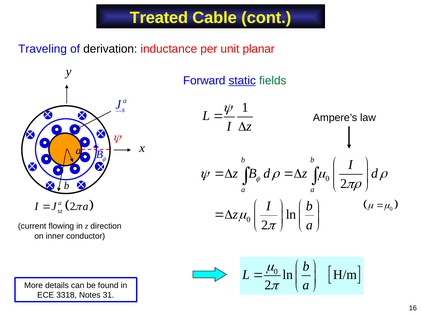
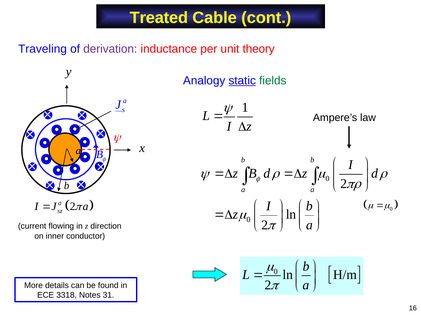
derivation colour: black -> purple
planar: planar -> theory
Forward: Forward -> Analogy
